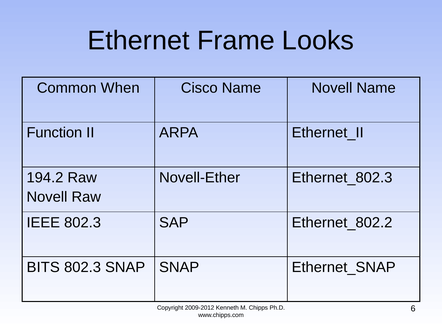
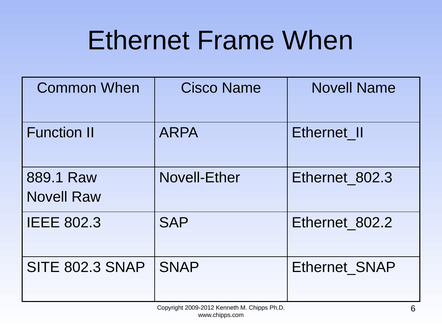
Frame Looks: Looks -> When
194.2: 194.2 -> 889.1
BITS: BITS -> SITE
